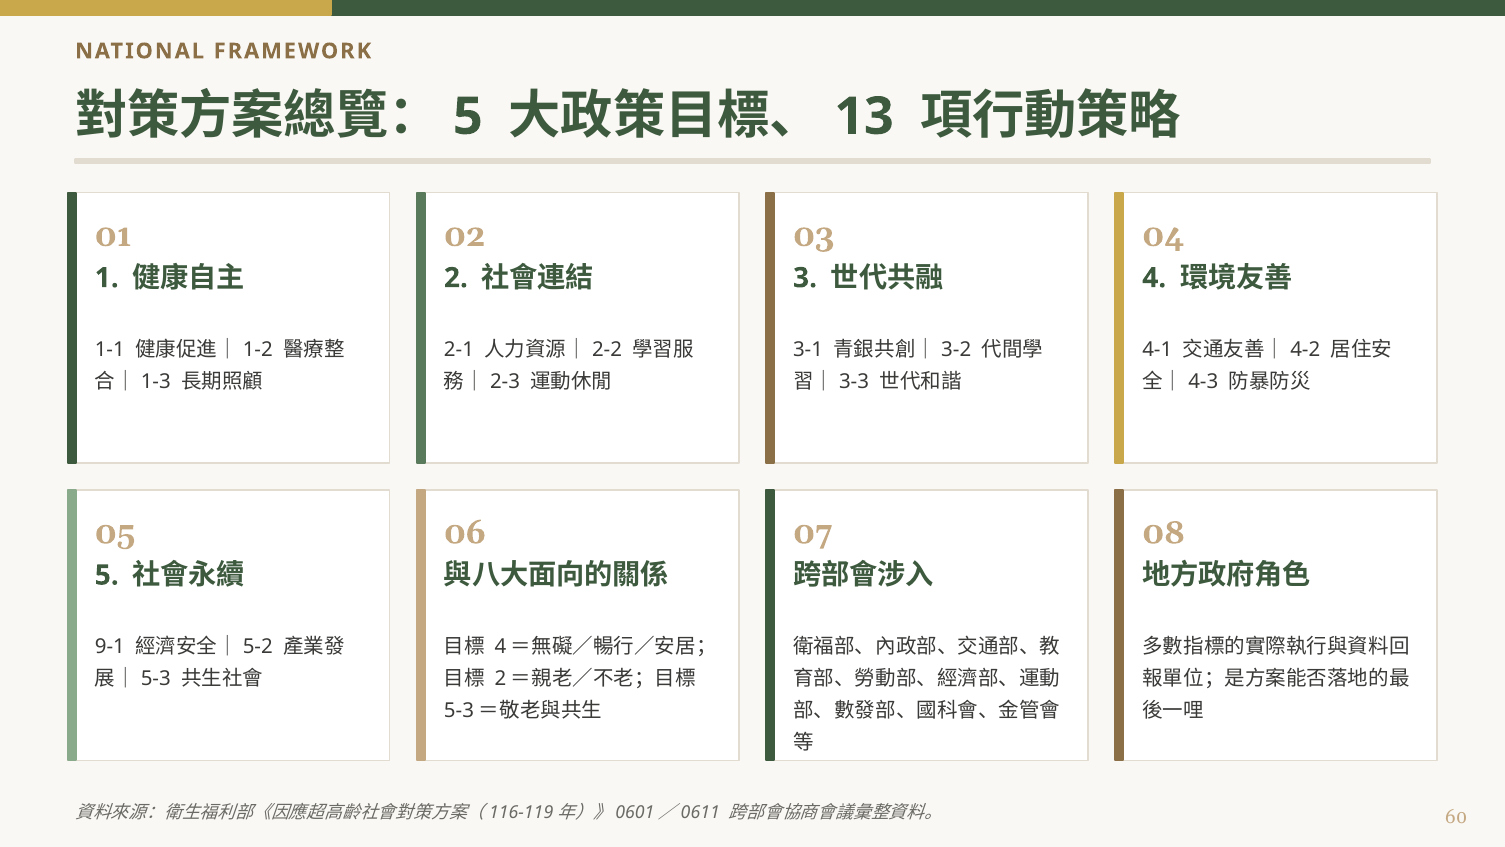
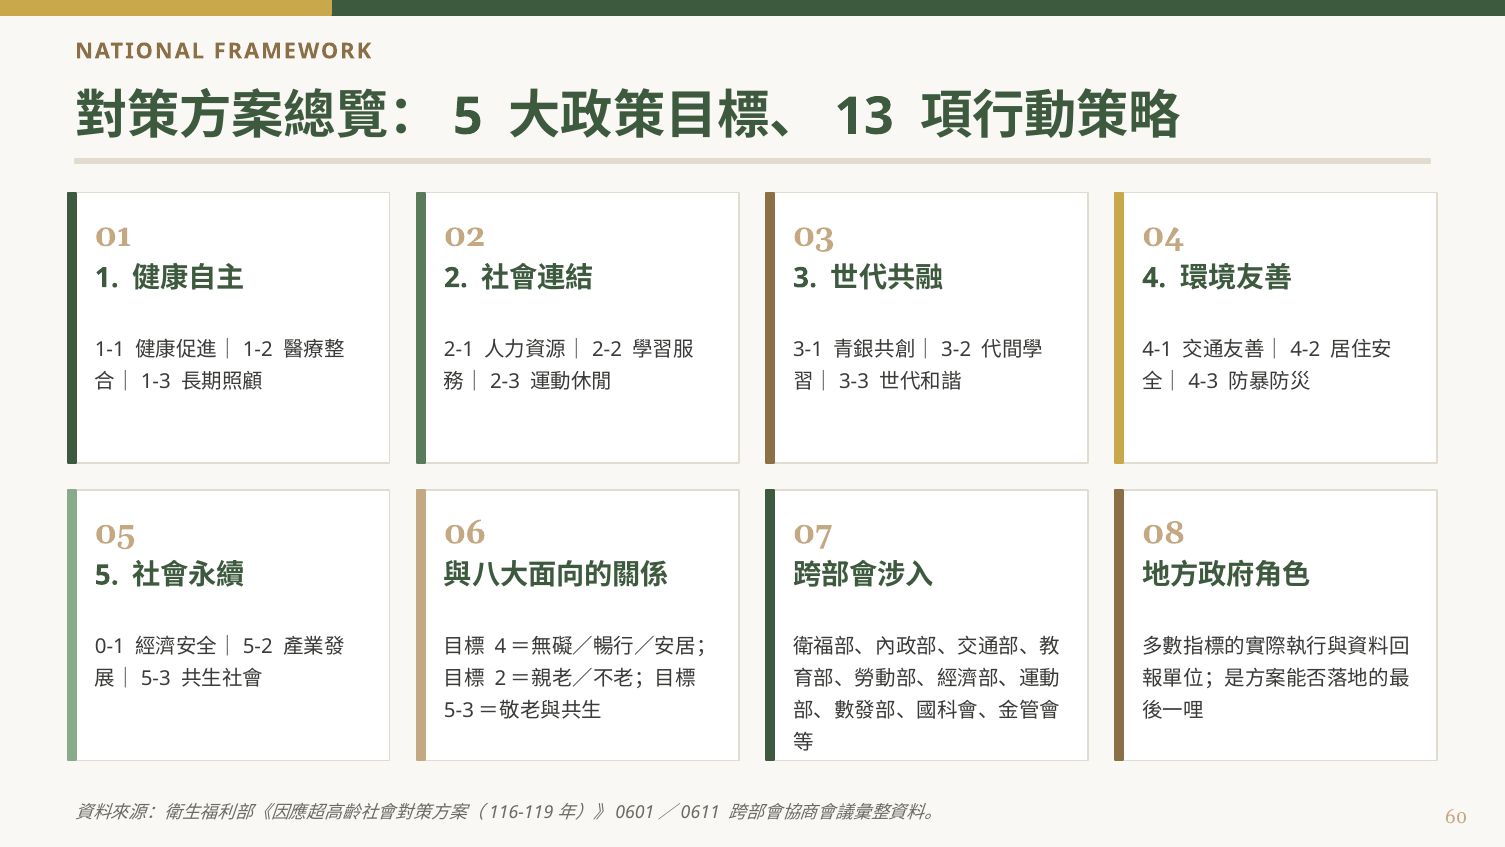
9-1: 9-1 -> 0-1
